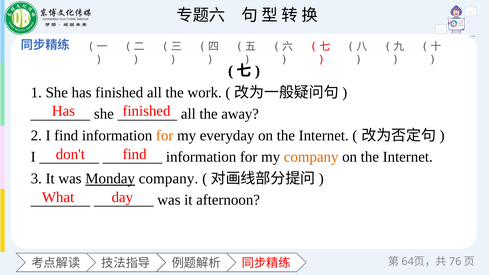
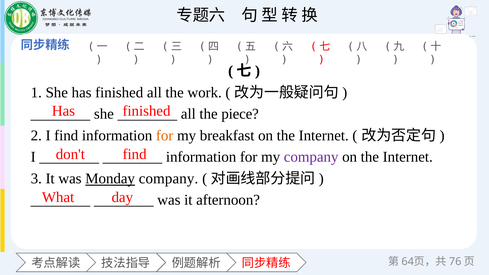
away: away -> piece
everyday: everyday -> breakfast
company at (311, 157) colour: orange -> purple
